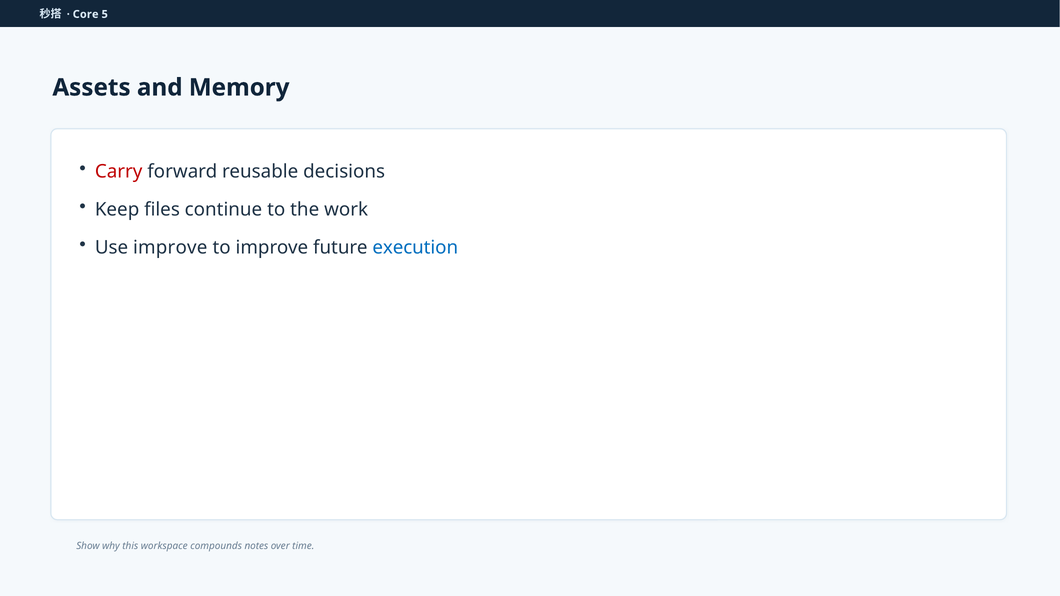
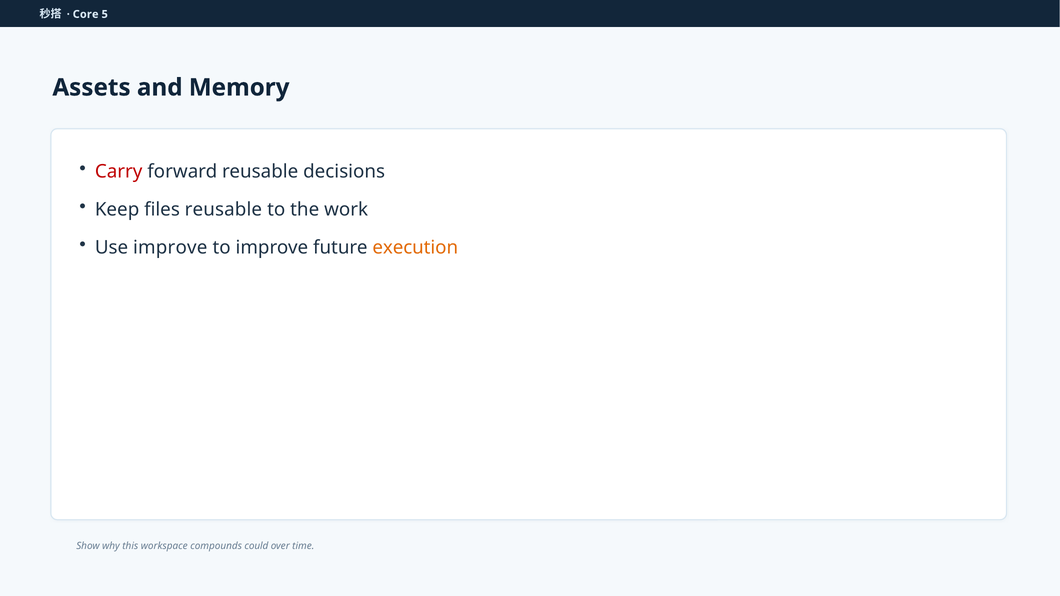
files continue: continue -> reusable
execution colour: blue -> orange
notes: notes -> could
